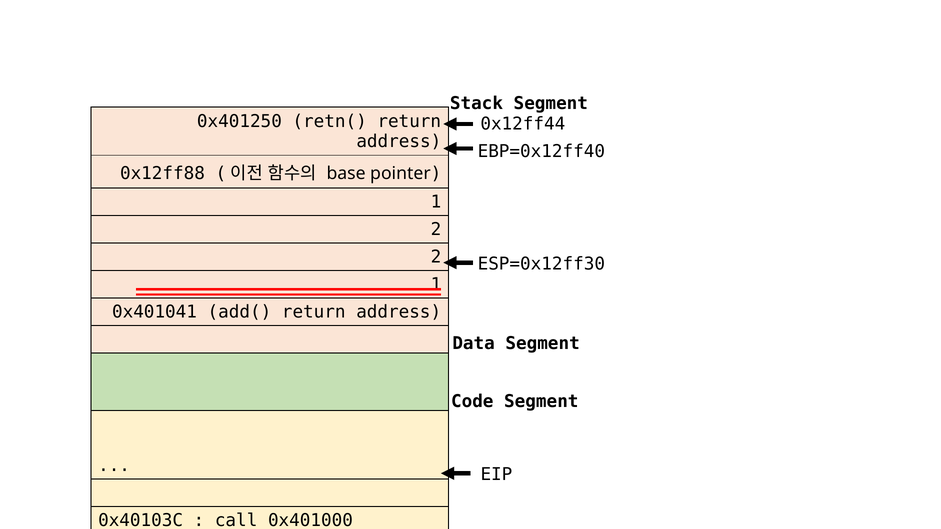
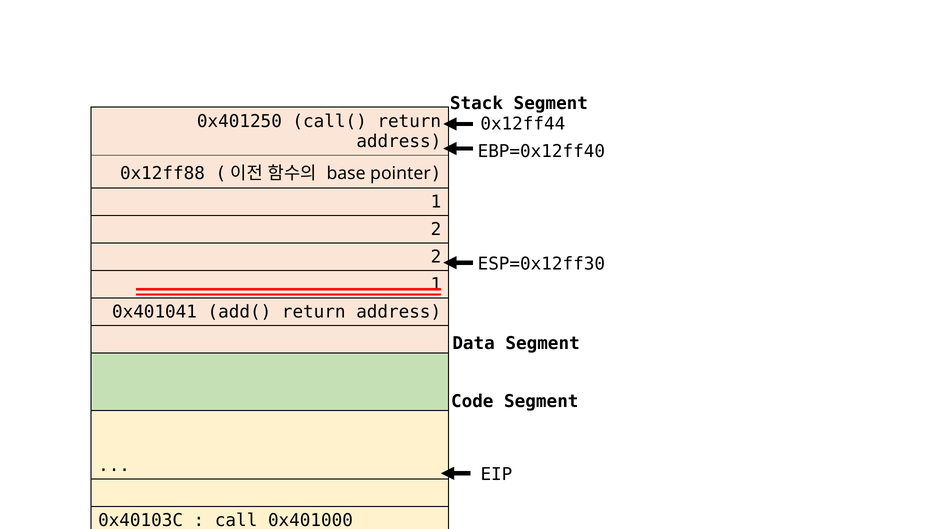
retn(: retn( -> call(
